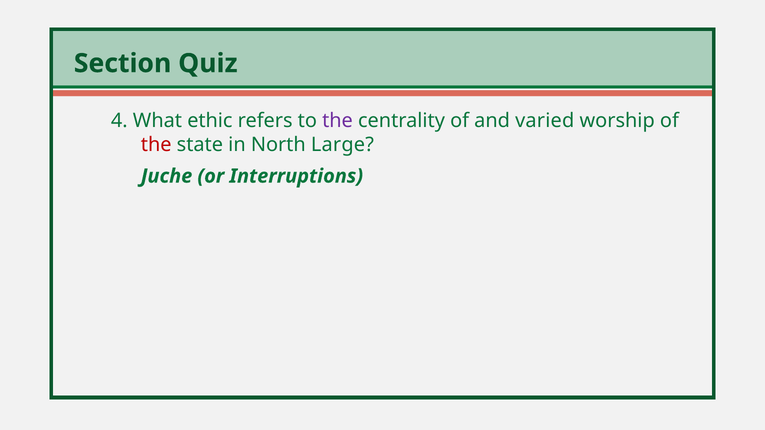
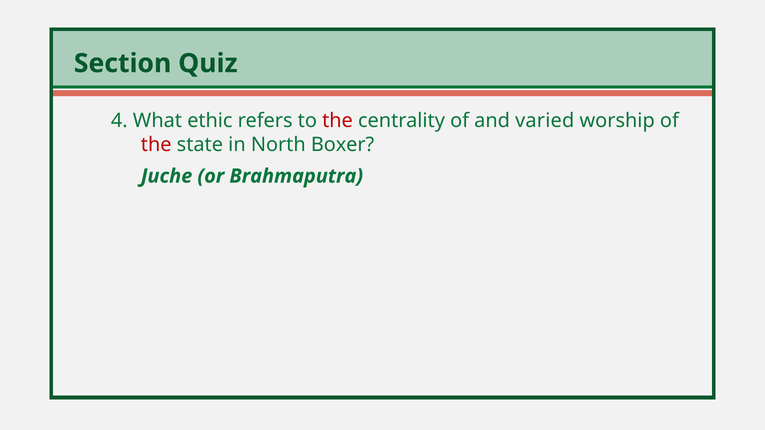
the at (338, 121) colour: purple -> red
Large: Large -> Boxer
Interruptions: Interruptions -> Brahmaputra
